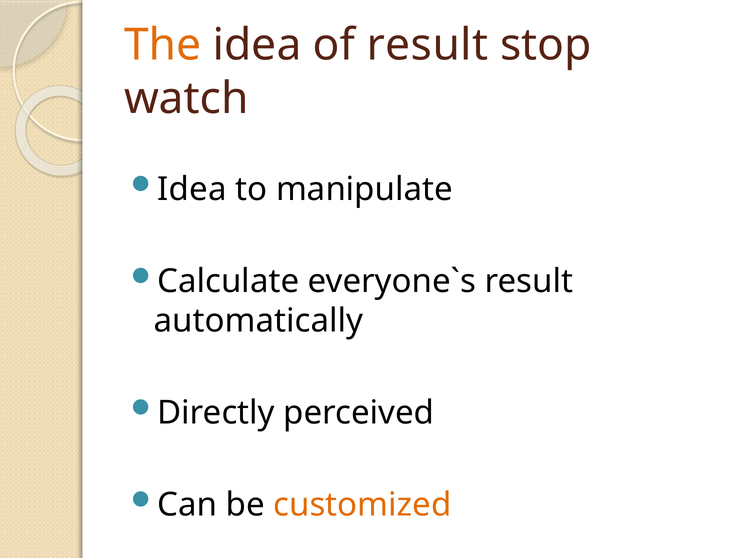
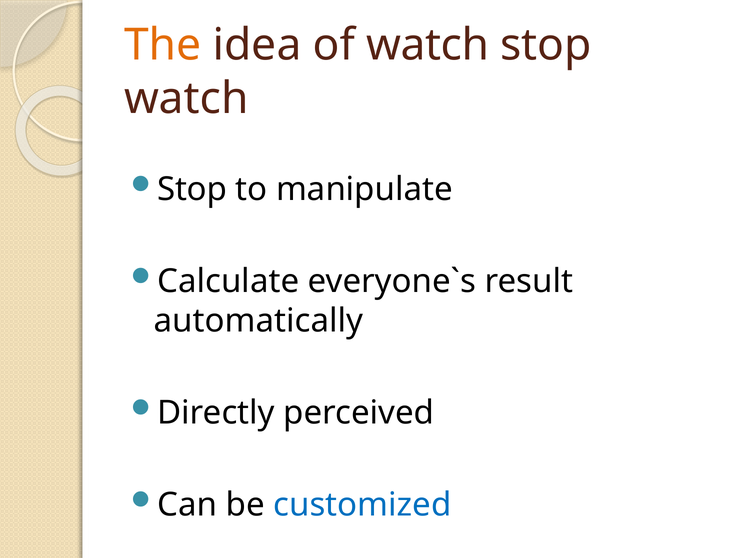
of result: result -> watch
Idea at (192, 190): Idea -> Stop
customized colour: orange -> blue
